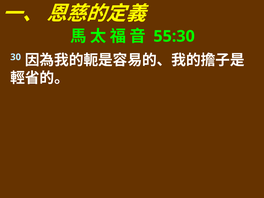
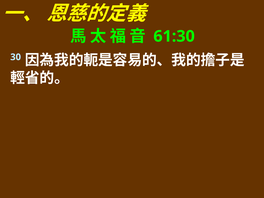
55:30: 55:30 -> 61:30
